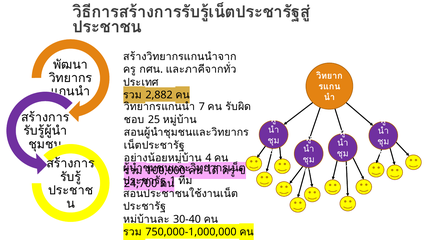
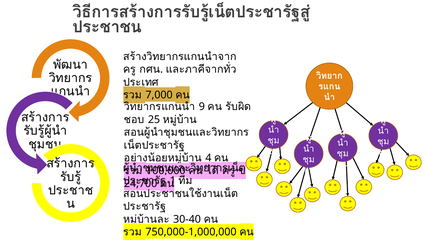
2,882: 2,882 -> 7,000
7: 7 -> 9
